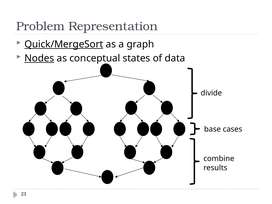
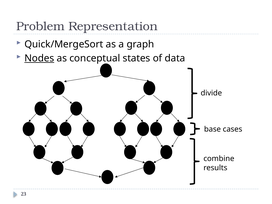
Quick/MergeSort underline: present -> none
